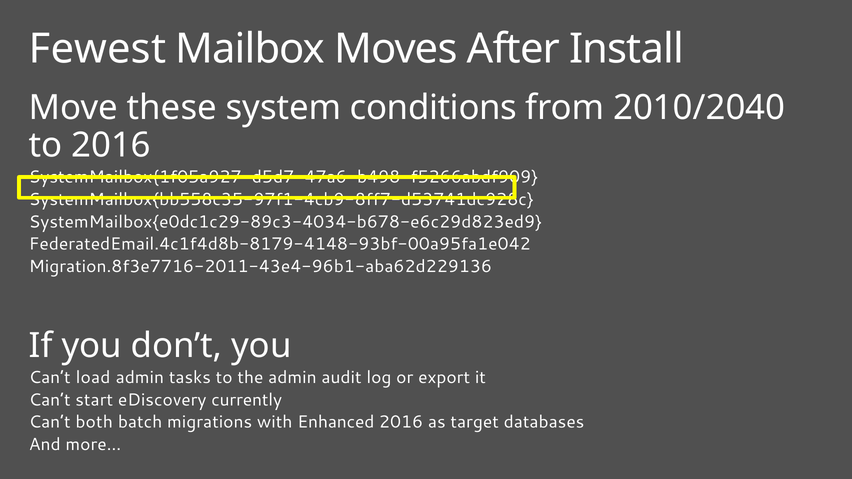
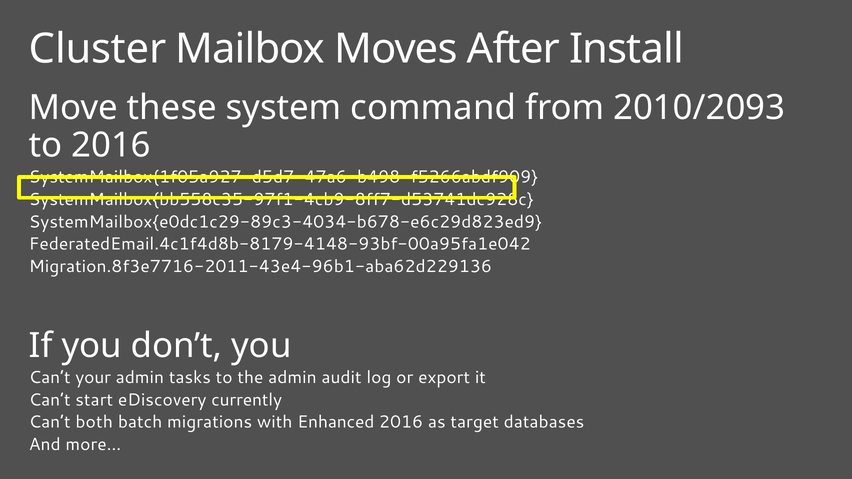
Fewest: Fewest -> Cluster
conditions: conditions -> command
2010/2040: 2010/2040 -> 2010/2093
load: load -> your
